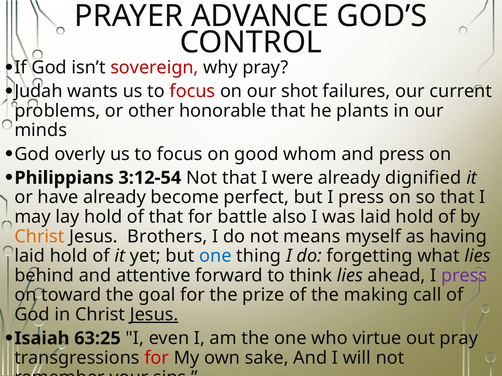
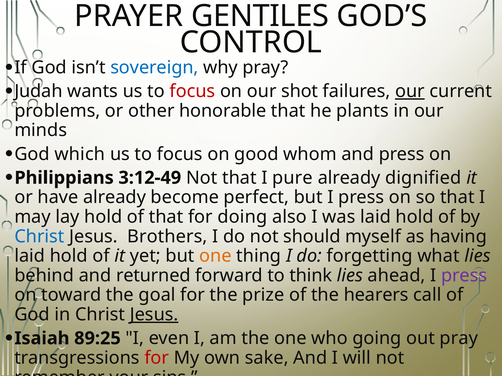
ADVANCE: ADVANCE -> GENTILES
sovereign colour: red -> blue
our at (410, 91) underline: none -> present
overly: overly -> which
3:12-54: 3:12-54 -> 3:12-49
were: were -> pure
battle: battle -> doing
Christ at (39, 237) colour: orange -> blue
means: means -> should
one at (215, 256) colour: blue -> orange
attentive: attentive -> returned
making: making -> hearers
63:25: 63:25 -> 89:25
virtue: virtue -> going
